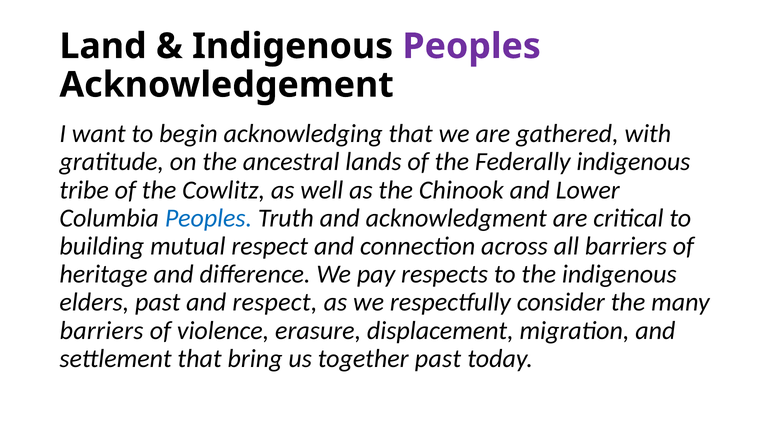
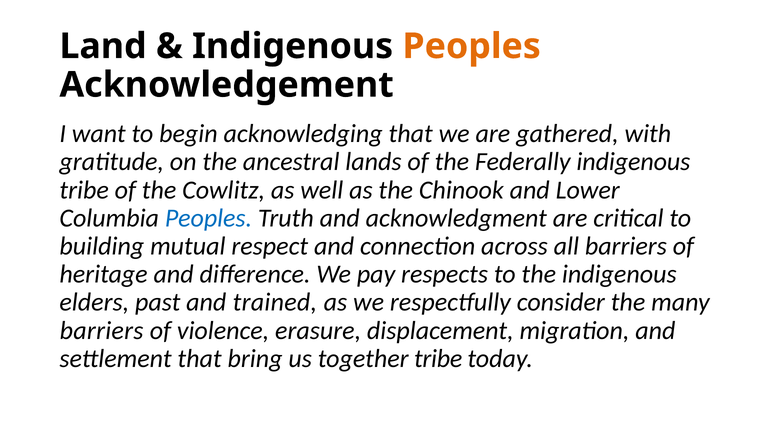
Peoples at (472, 46) colour: purple -> orange
and respect: respect -> trained
together past: past -> tribe
